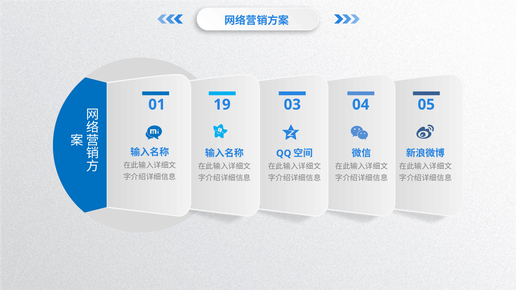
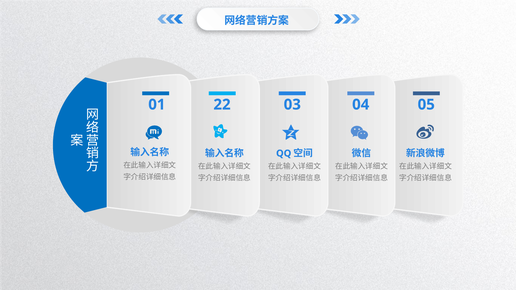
19: 19 -> 22
